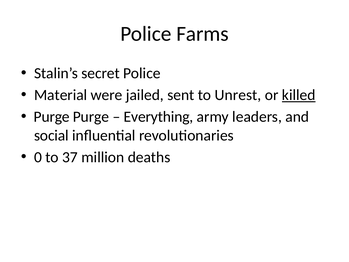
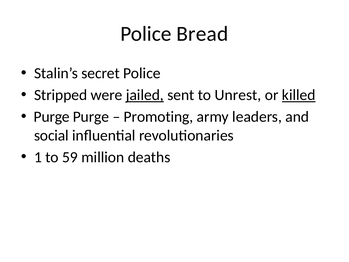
Farms: Farms -> Bread
Material: Material -> Stripped
jailed underline: none -> present
Everything: Everything -> Promoting
0: 0 -> 1
37: 37 -> 59
